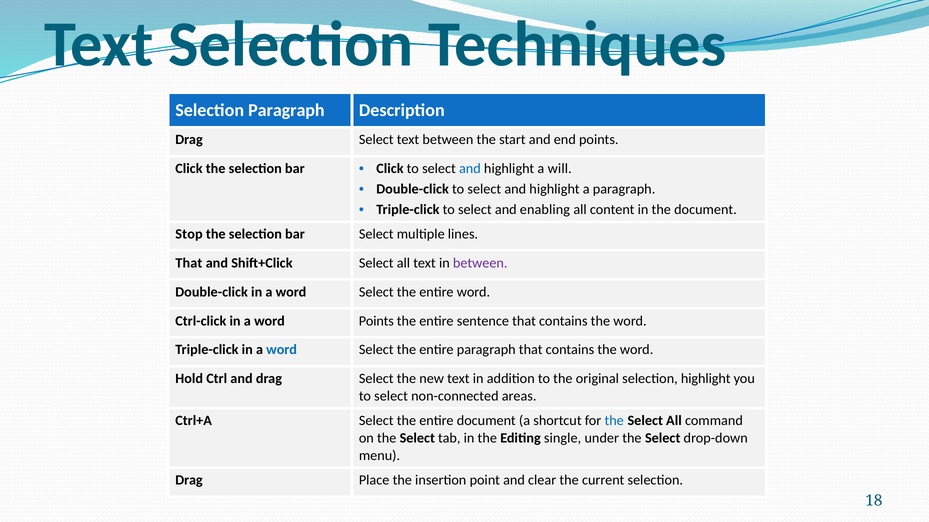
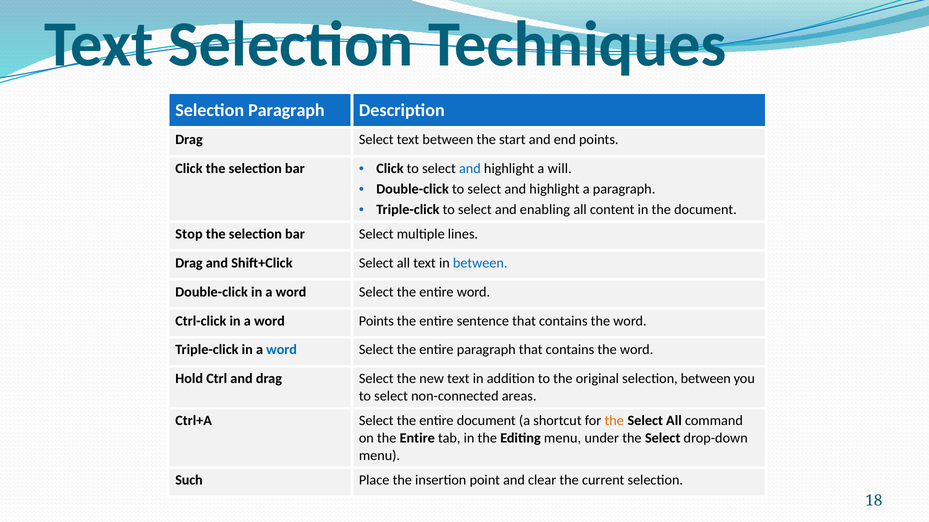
That at (189, 263): That -> Drag
between at (480, 263) colour: purple -> blue
selection highlight: highlight -> between
the at (614, 421) colour: blue -> orange
on the Select: Select -> Entire
Editing single: single -> menu
Drag at (189, 481): Drag -> Such
